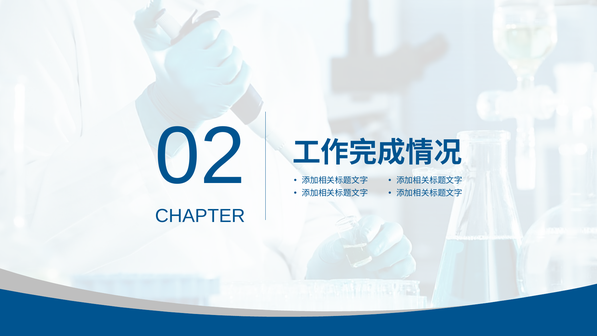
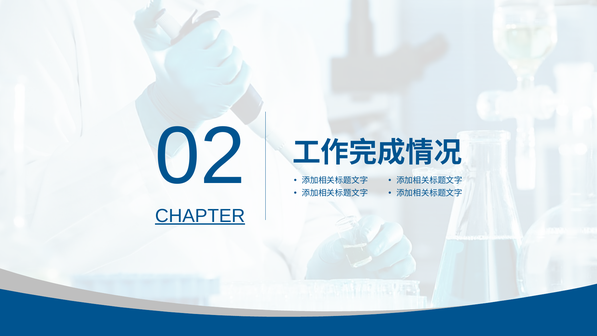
CHAPTER underline: none -> present
